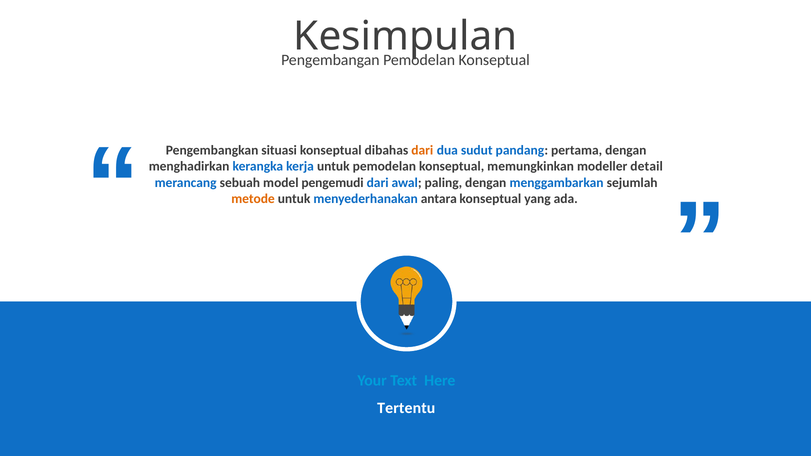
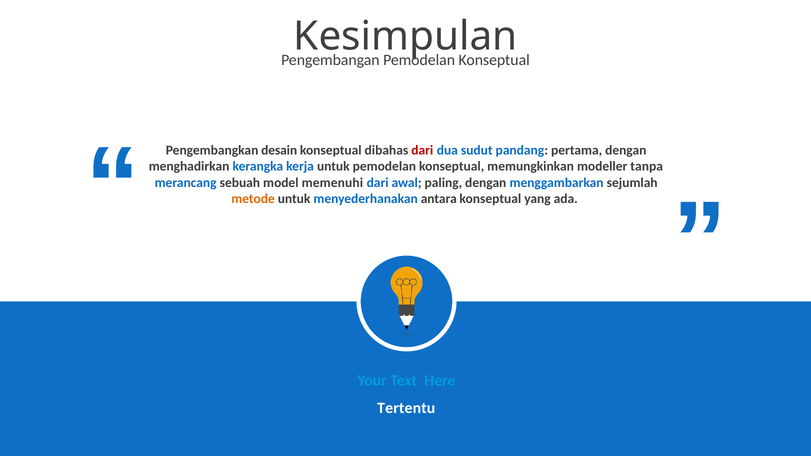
situasi: situasi -> desain
dari at (422, 150) colour: orange -> red
detail: detail -> tanpa
pengemudi: pengemudi -> memenuhi
